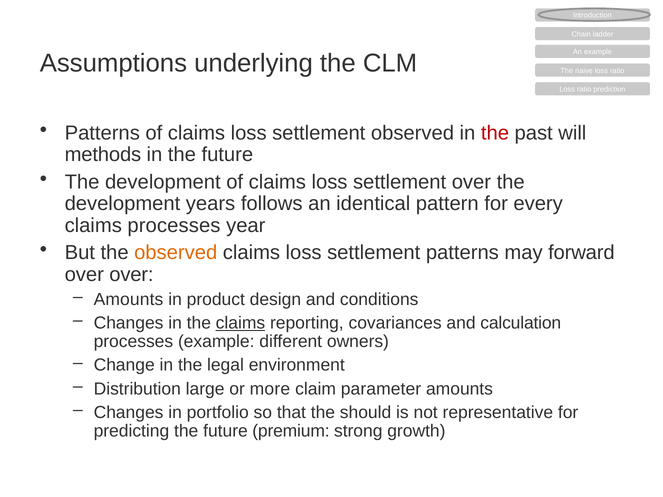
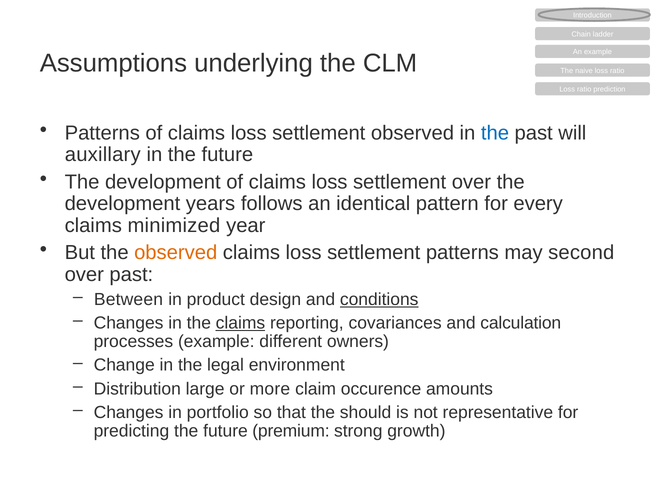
the at (495, 133) colour: red -> blue
methods: methods -> auxillary
claims processes: processes -> minimized
forward: forward -> second
over over: over -> past
Amounts at (129, 299): Amounts -> Between
conditions underline: none -> present
parameter: parameter -> occurence
